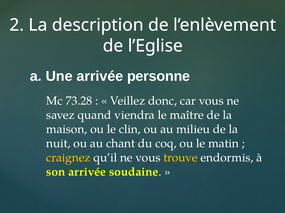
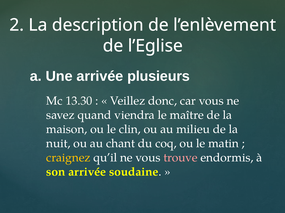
personne: personne -> plusieurs
73.28: 73.28 -> 13.30
trouve colour: yellow -> pink
